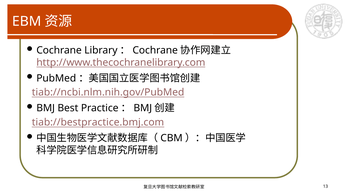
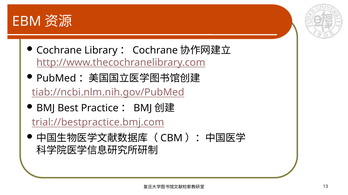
tiab://bestpractice.bmj.com: tiab://bestpractice.bmj.com -> trial://bestpractice.bmj.com
